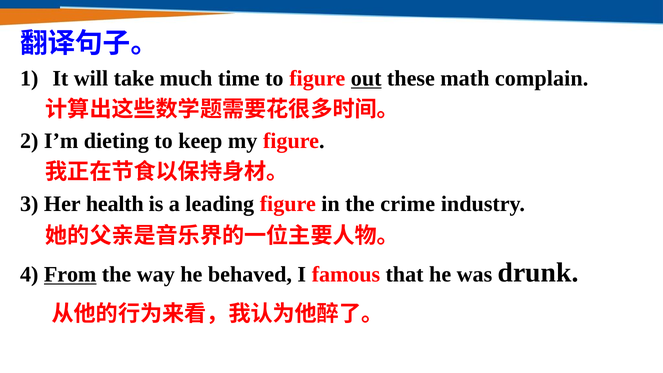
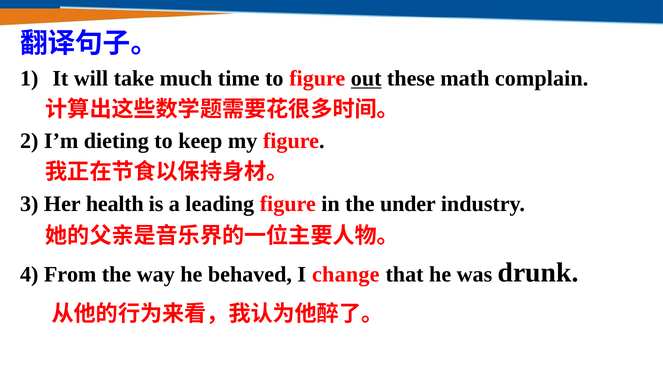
crime: crime -> under
From underline: present -> none
famous: famous -> change
